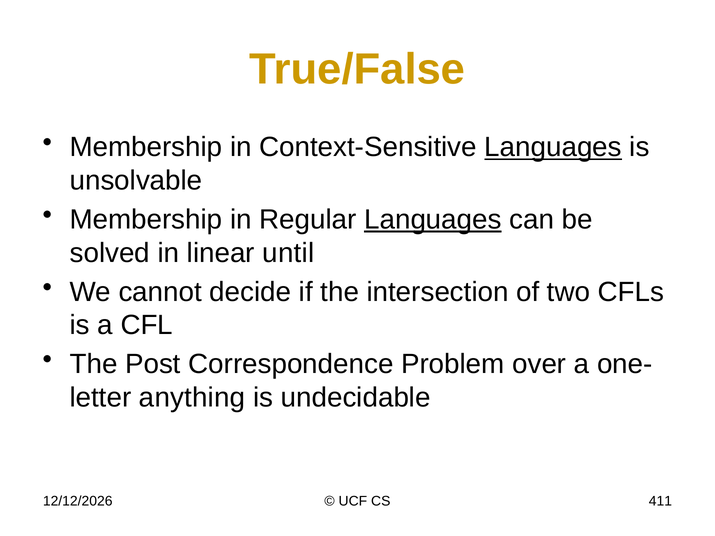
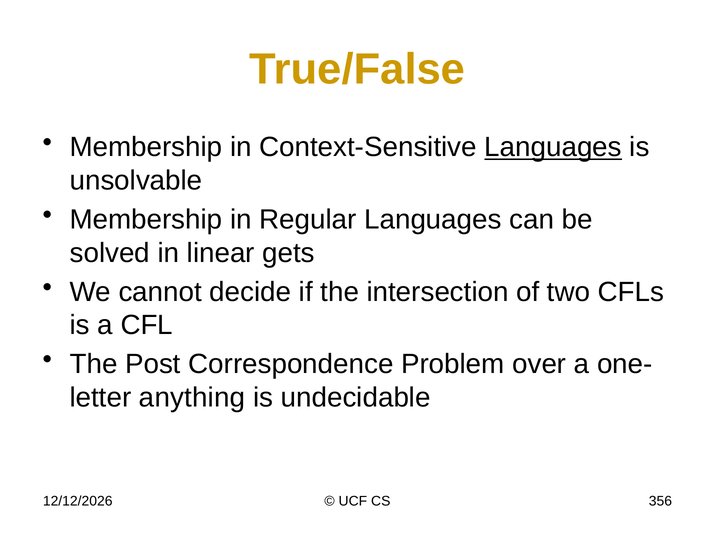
Languages at (433, 220) underline: present -> none
until: until -> gets
411: 411 -> 356
